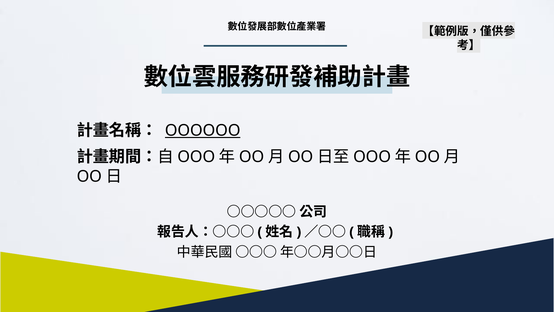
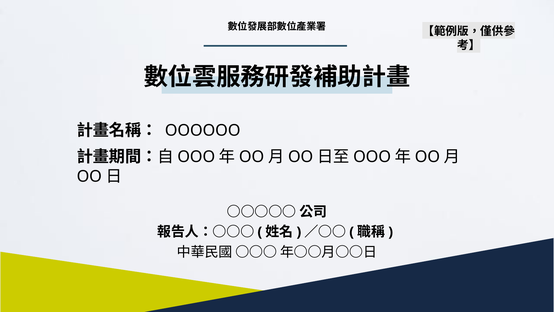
OOOOOO underline: present -> none
